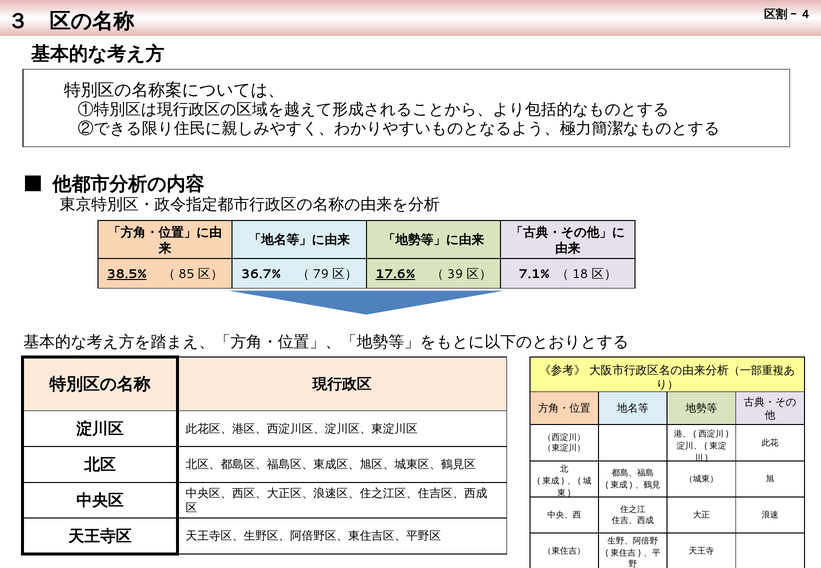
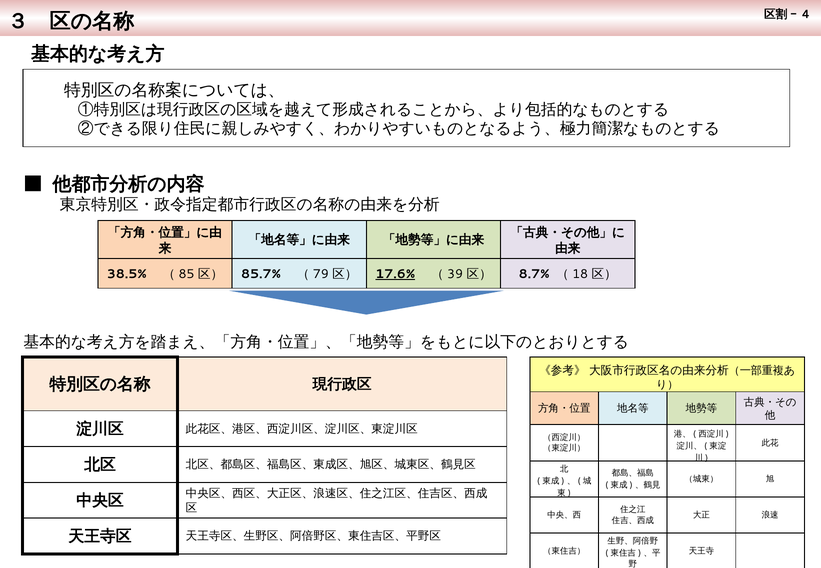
38.5% underline: present -> none
36.7%: 36.7% -> 85.7%
7.1%: 7.1% -> 8.7%
